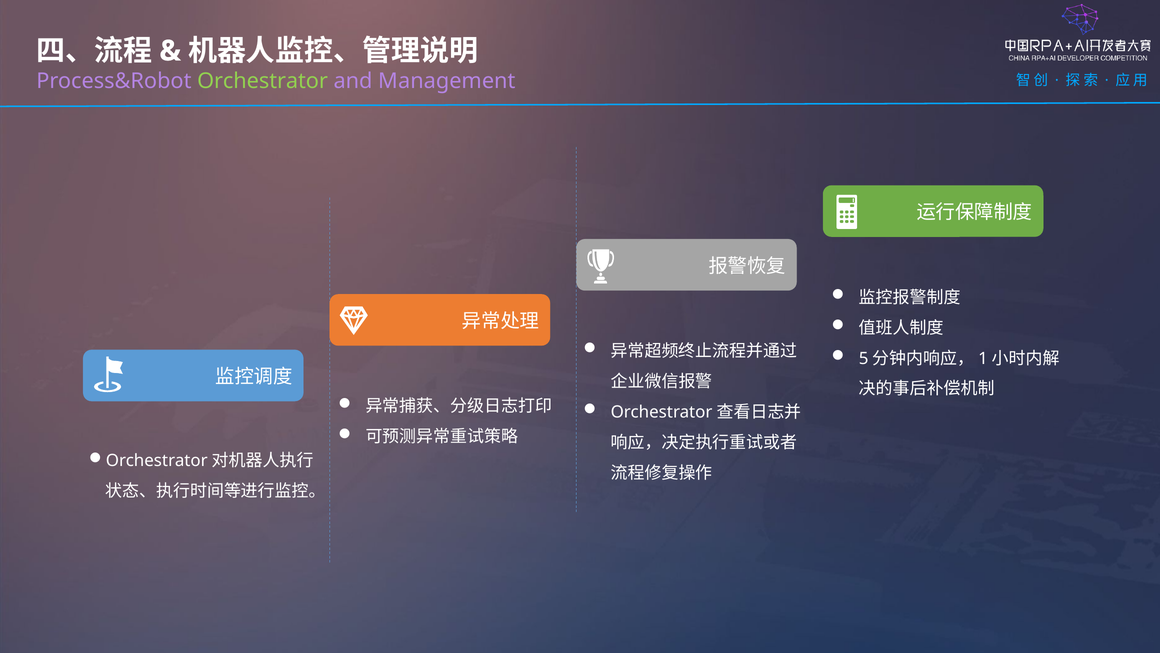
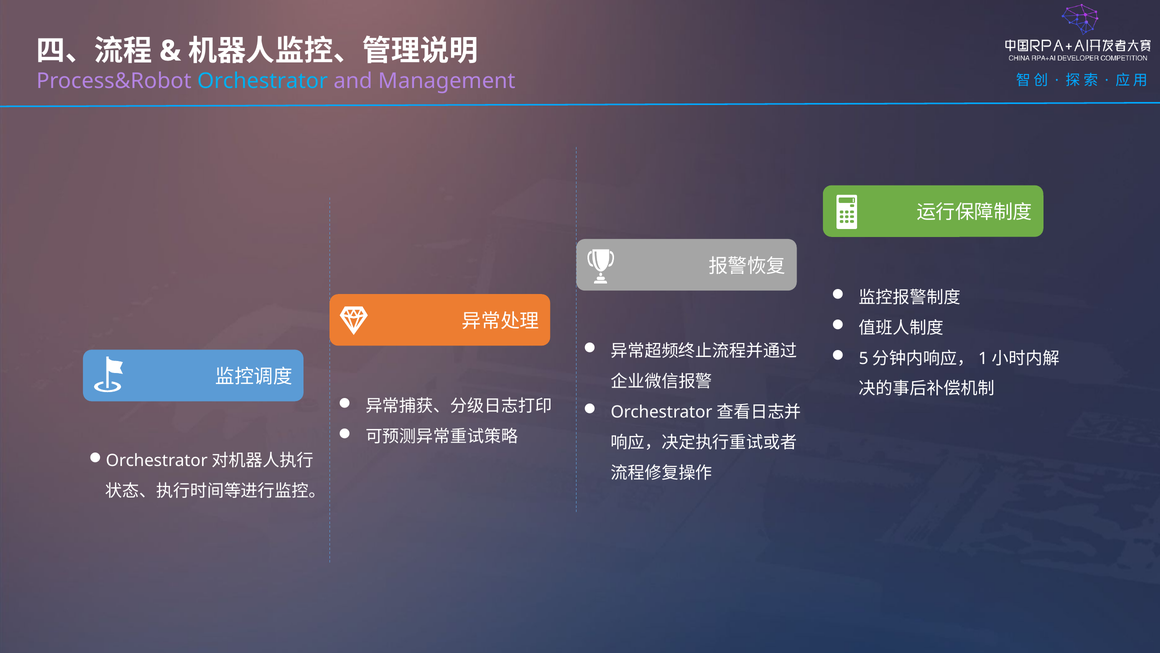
Orchestrator colour: light green -> light blue
